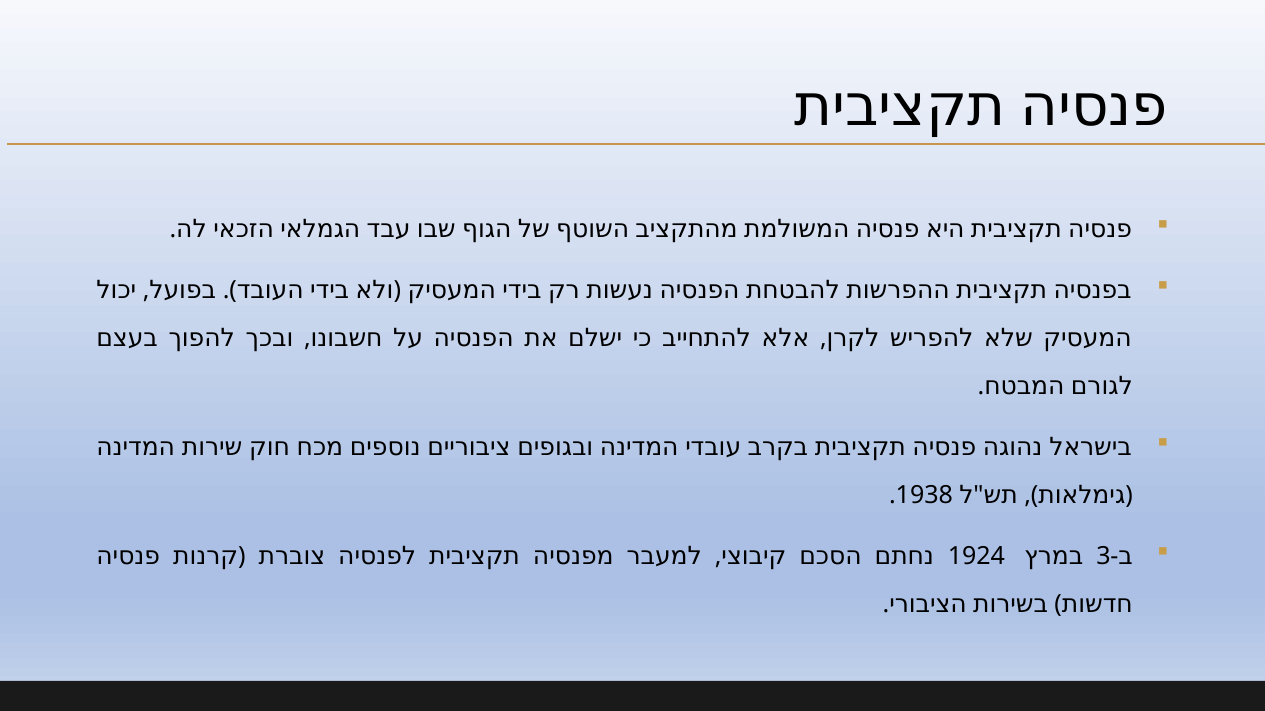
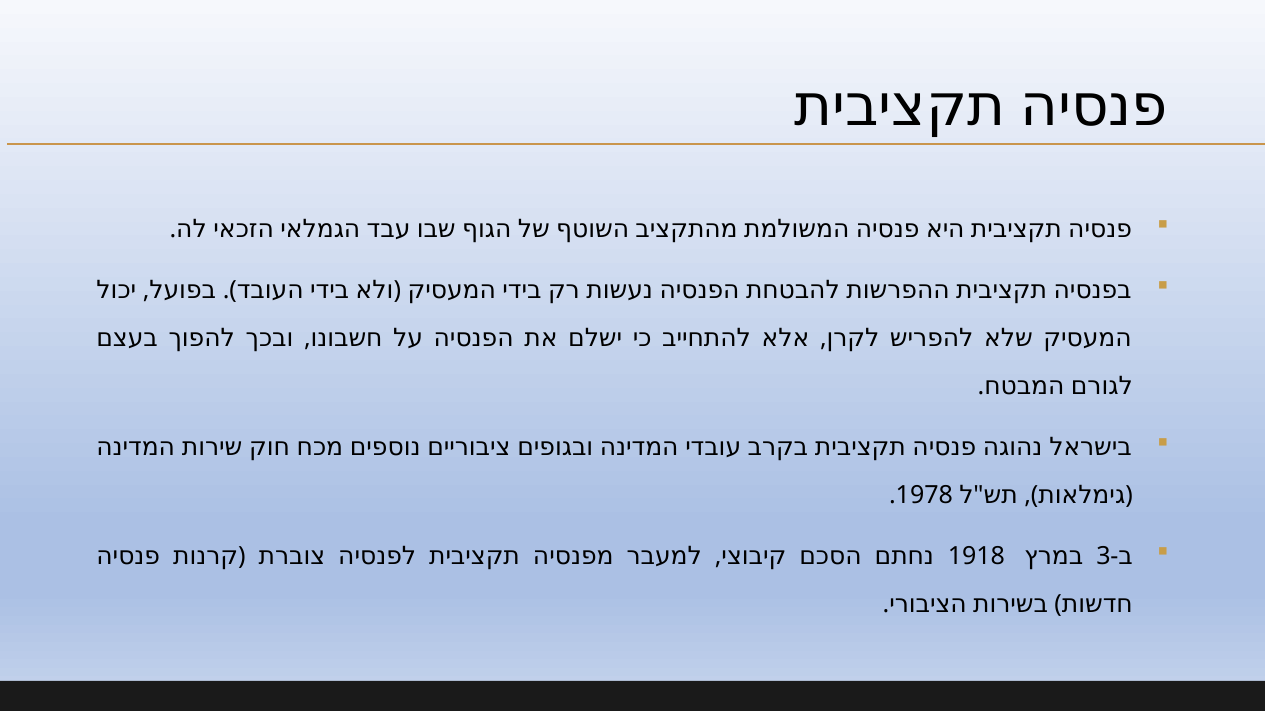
1938: 1938 -> 1978
1924: 1924 -> 1918
